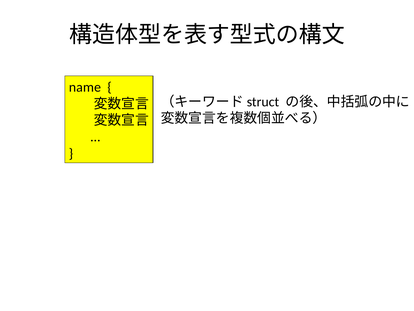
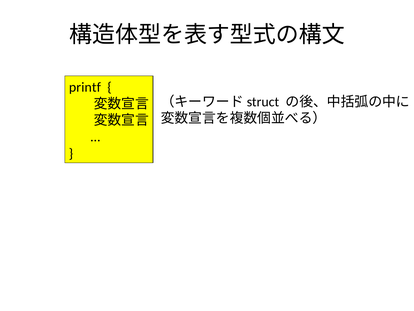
name: name -> printf
